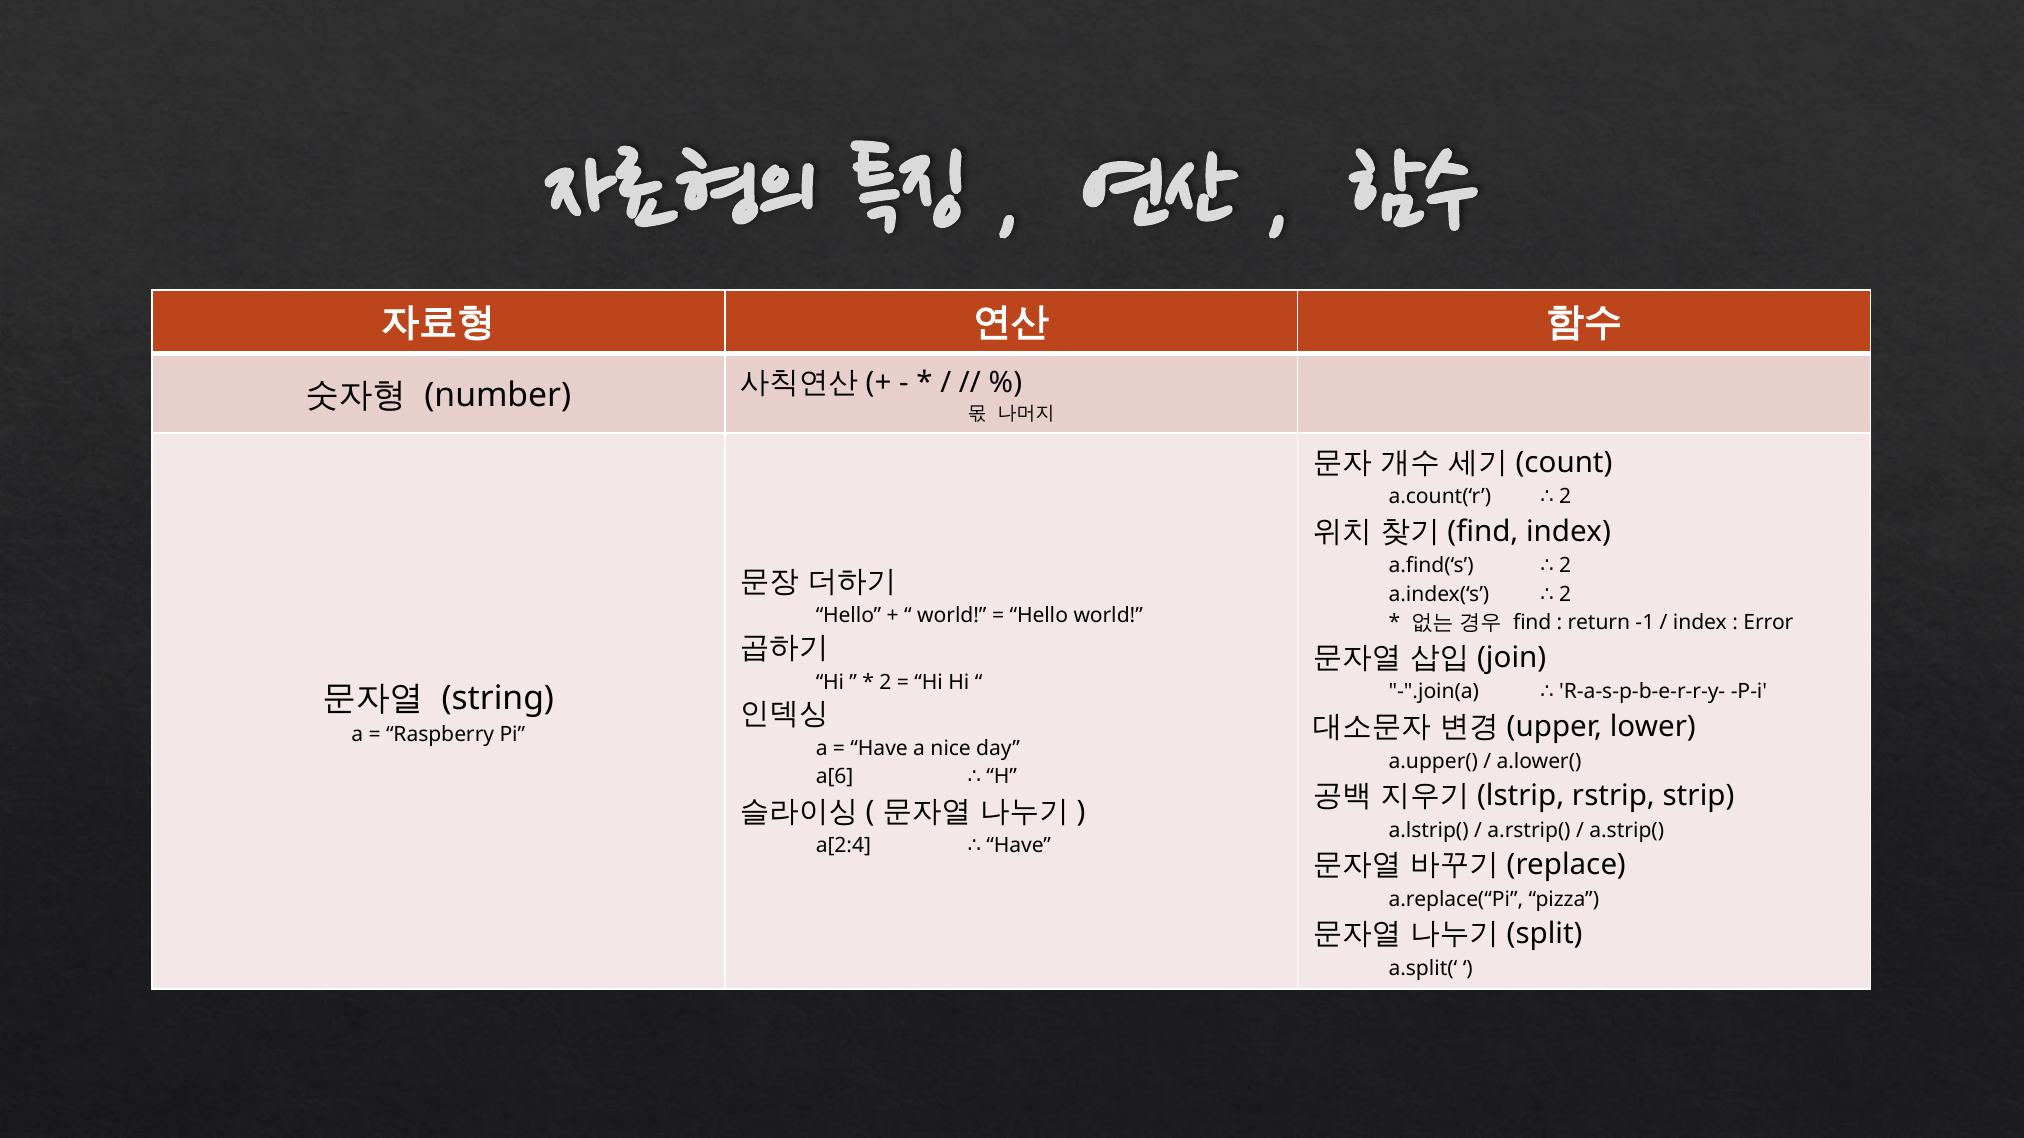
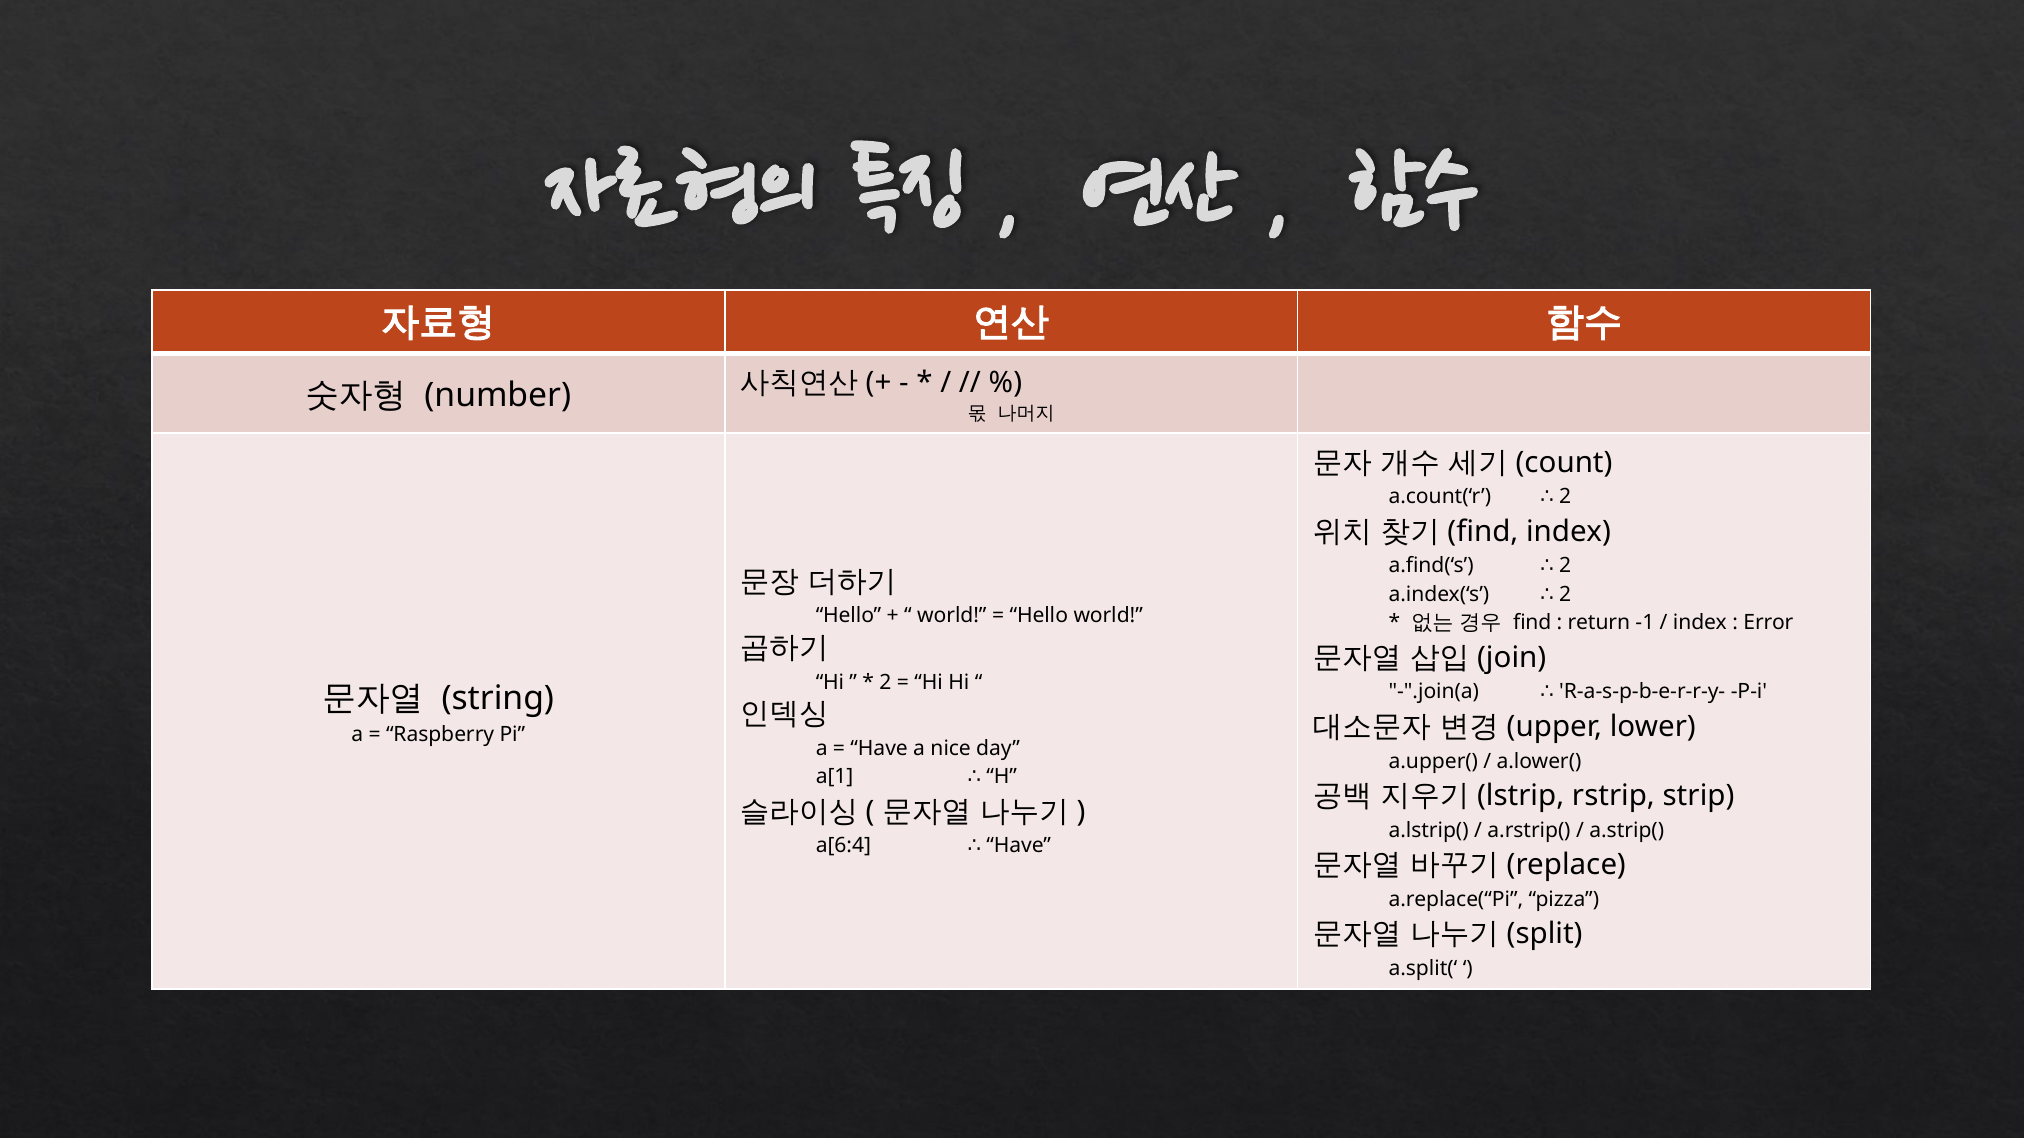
a[6: a[6 -> a[1
a[2:4: a[2:4 -> a[6:4
